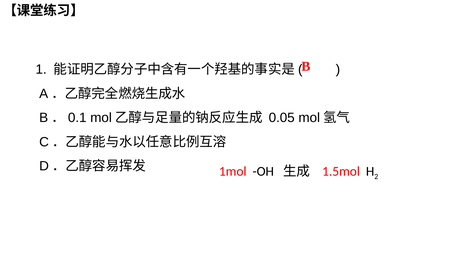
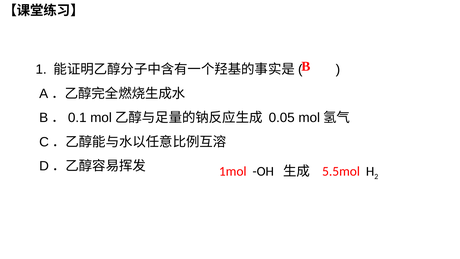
1.5mol: 1.5mol -> 5.5mol
